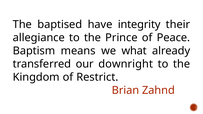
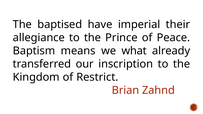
integrity: integrity -> imperial
downright: downright -> inscription
